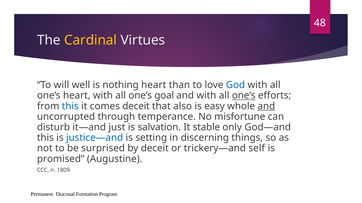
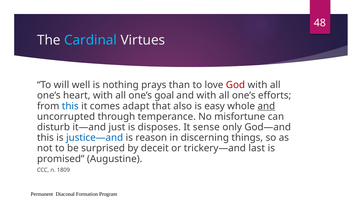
Cardinal colour: yellow -> light blue
nothing heart: heart -> prays
God colour: blue -> red
one’s at (244, 96) underline: present -> none
comes deceit: deceit -> adapt
salvation: salvation -> disposes
stable: stable -> sense
setting: setting -> reason
self: self -> last
